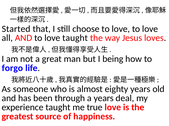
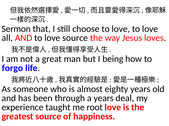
Started: Started -> Sermon
love taught: taught -> source
true: true -> root
